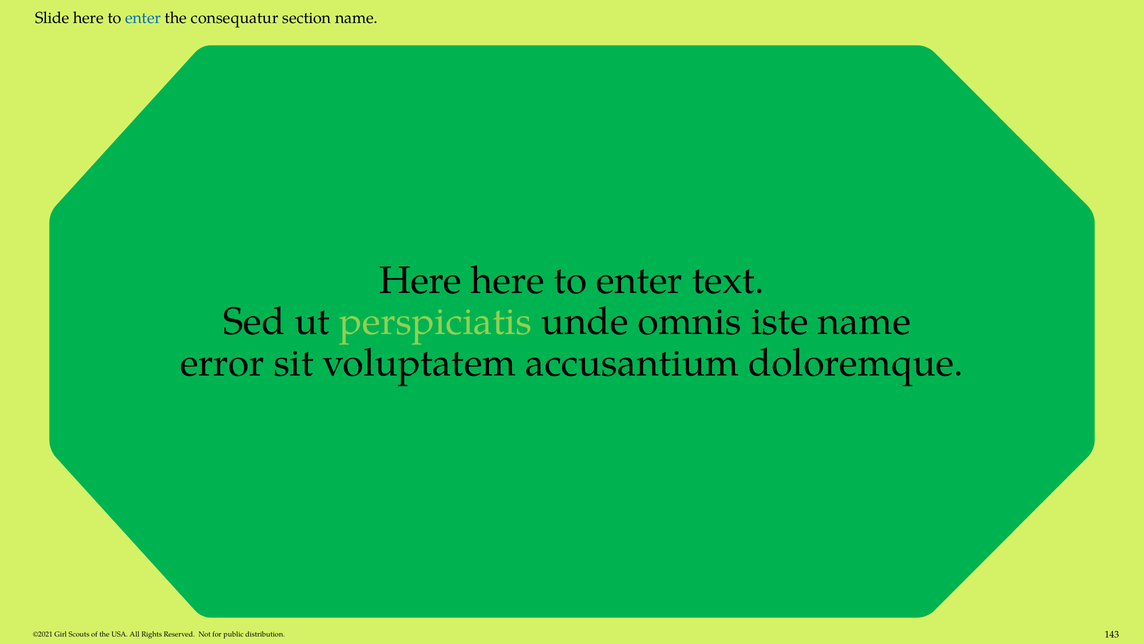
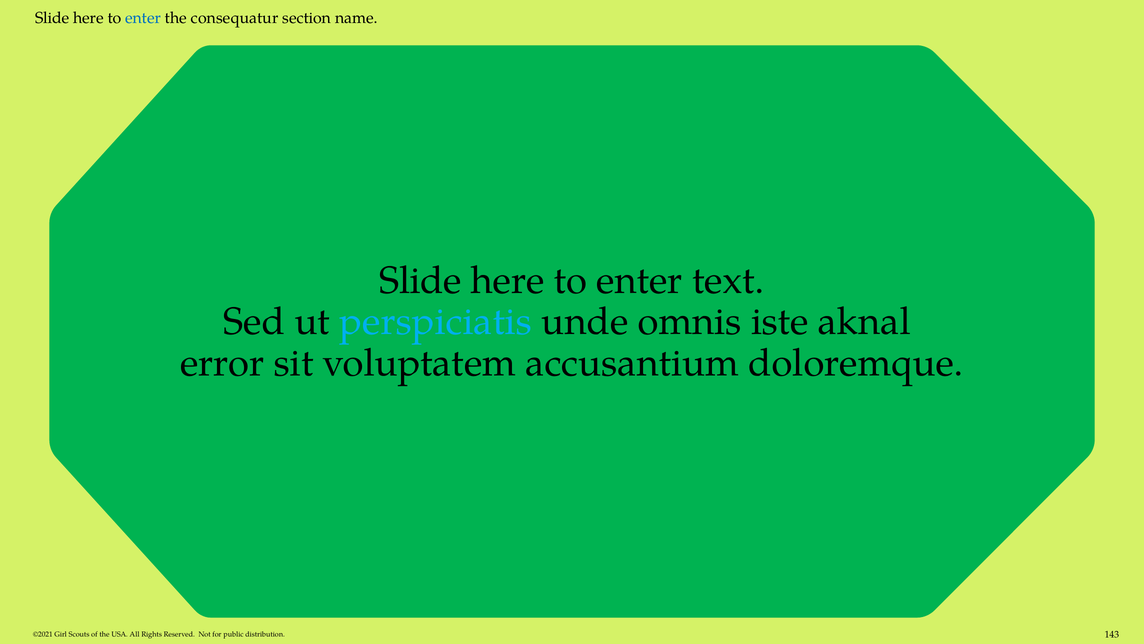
Here at (421, 280): Here -> Slide
perspiciatis colour: light green -> light blue
iste name: name -> aknal
